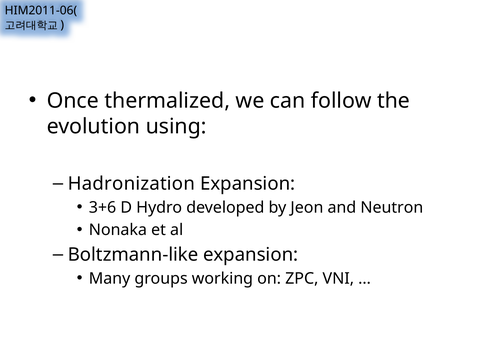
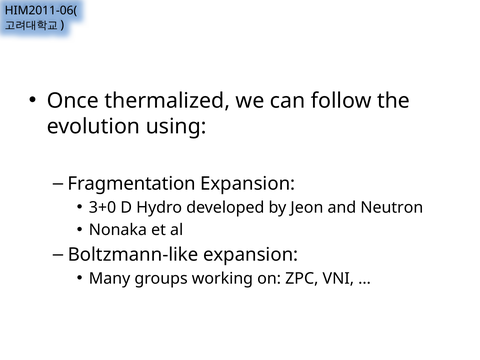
Hadronization: Hadronization -> Fragmentation
3+6: 3+6 -> 3+0
